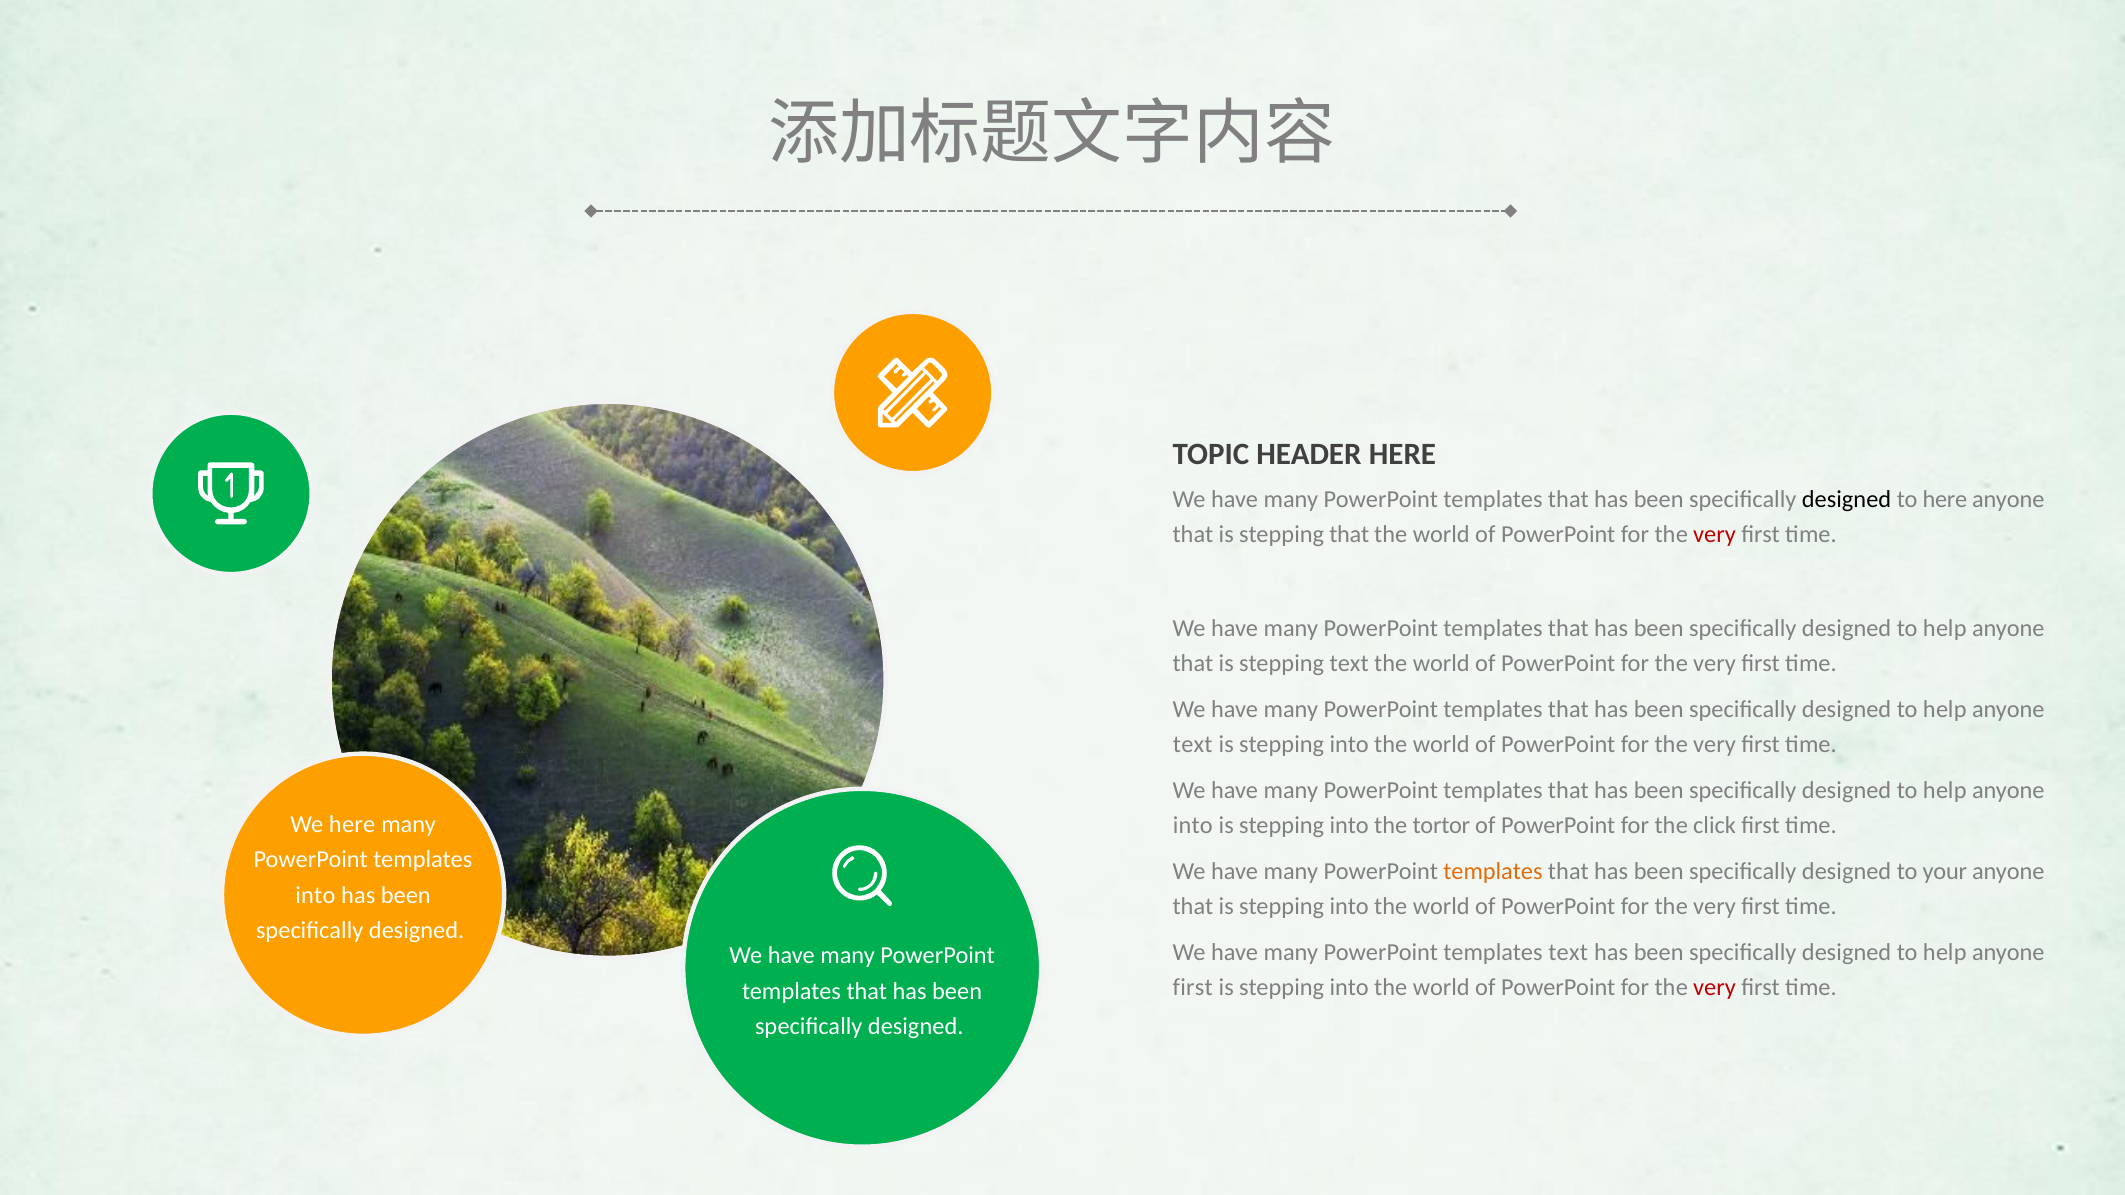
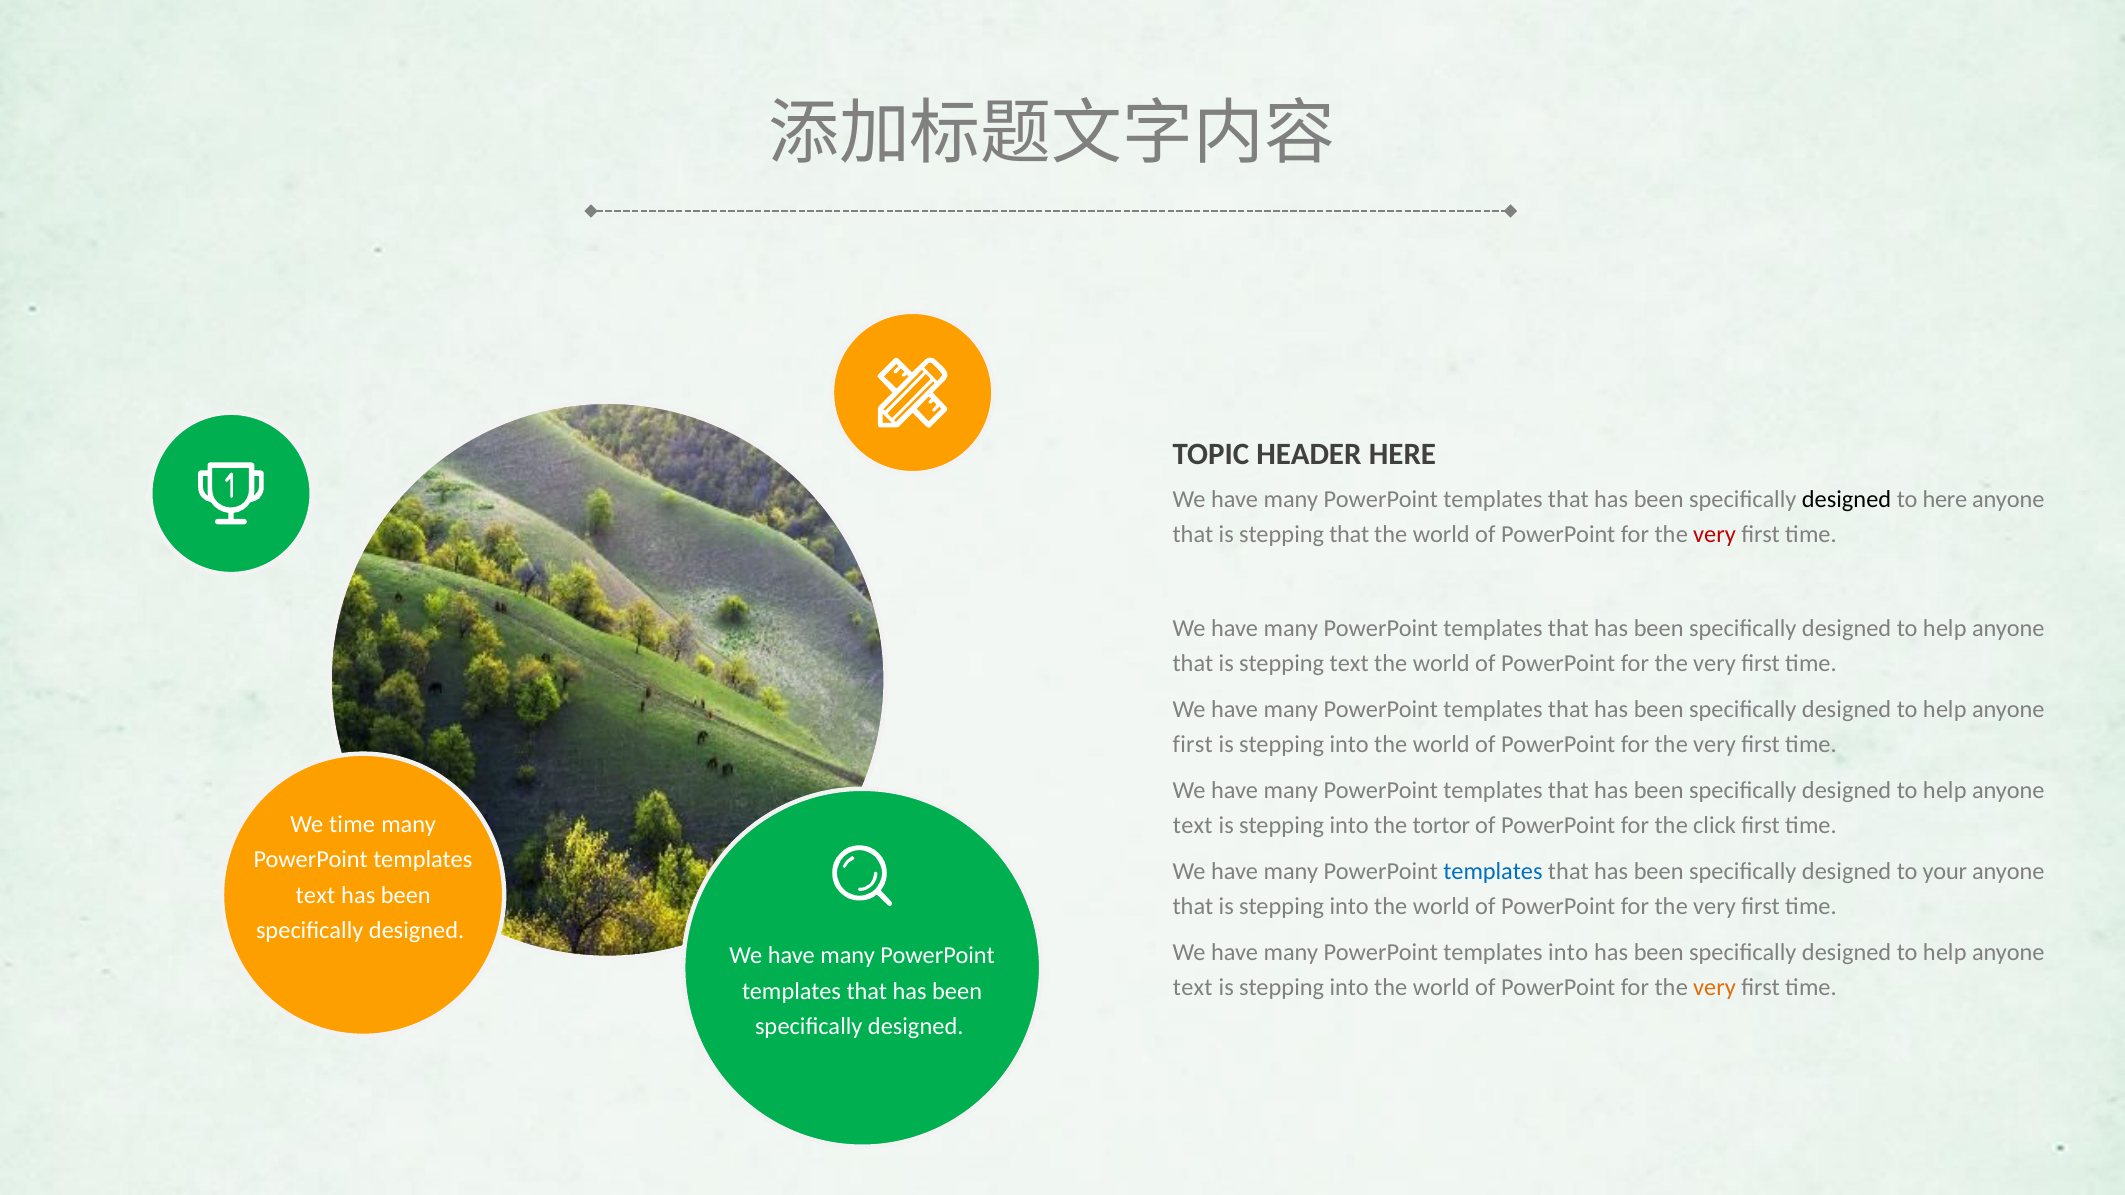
text at (1193, 744): text -> first
We here: here -> time
into at (1193, 826): into -> text
templates at (1493, 872) colour: orange -> blue
into at (315, 895): into -> text
templates text: text -> into
first at (1193, 988): first -> text
very at (1715, 988) colour: red -> orange
